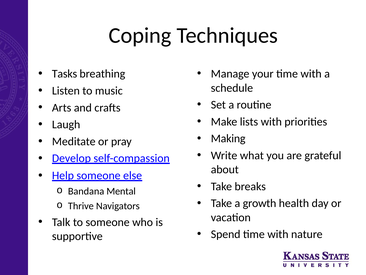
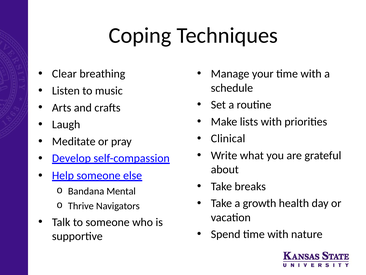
Tasks: Tasks -> Clear
Making: Making -> Clinical
